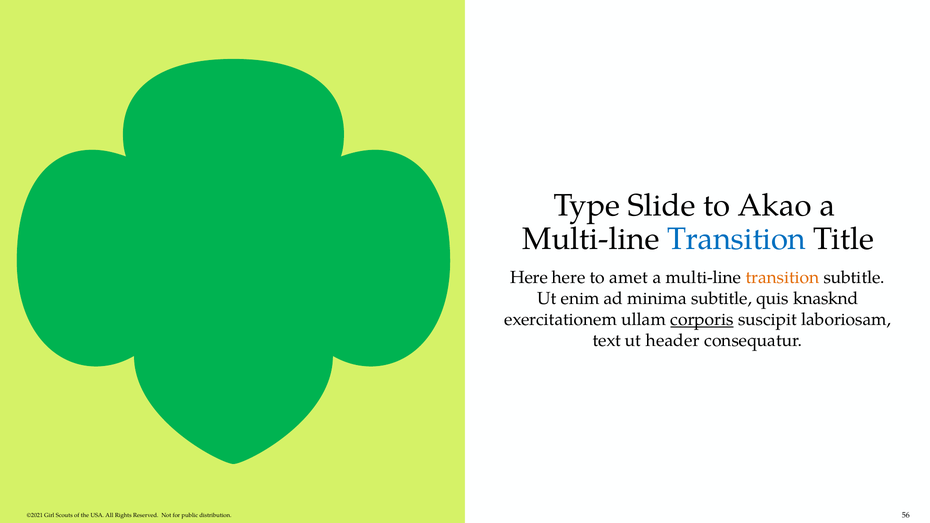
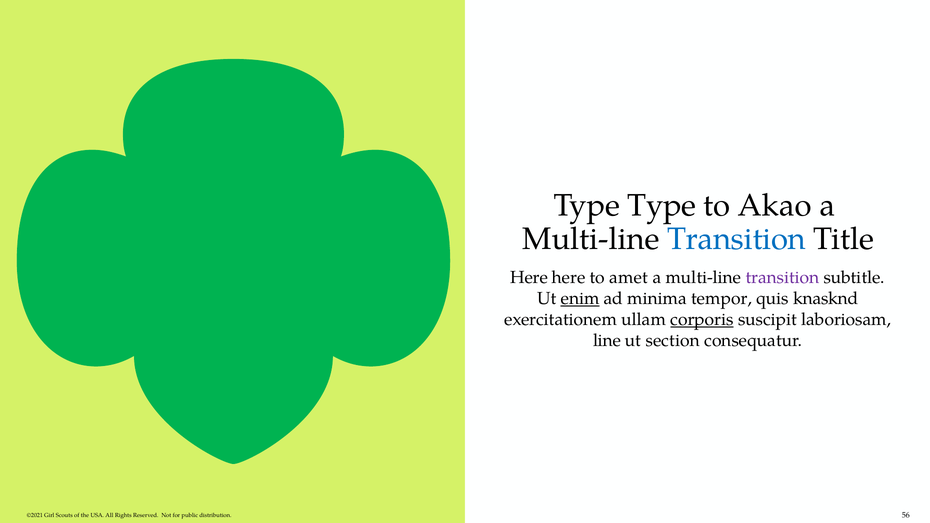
Type Slide: Slide -> Type
transition at (782, 278) colour: orange -> purple
enim underline: none -> present
minima subtitle: subtitle -> tempor
text: text -> line
header: header -> section
